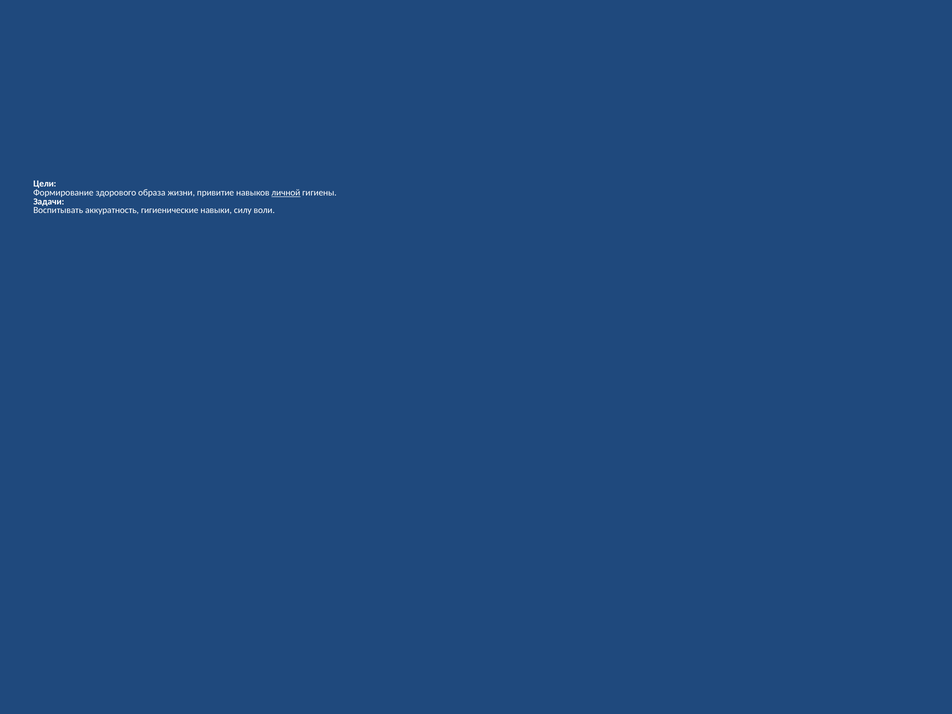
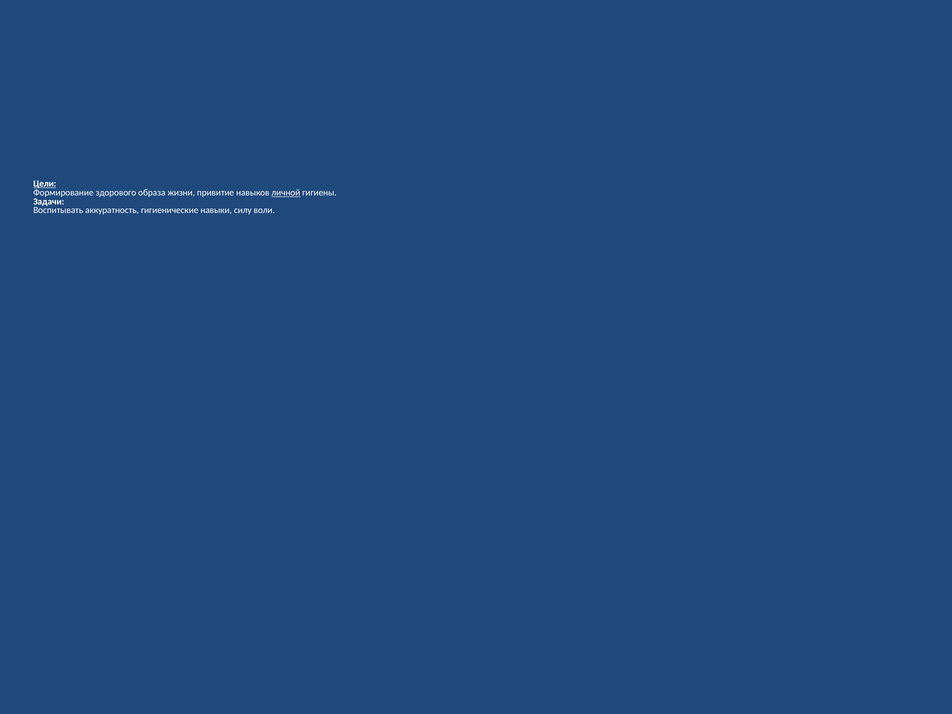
Цели underline: none -> present
